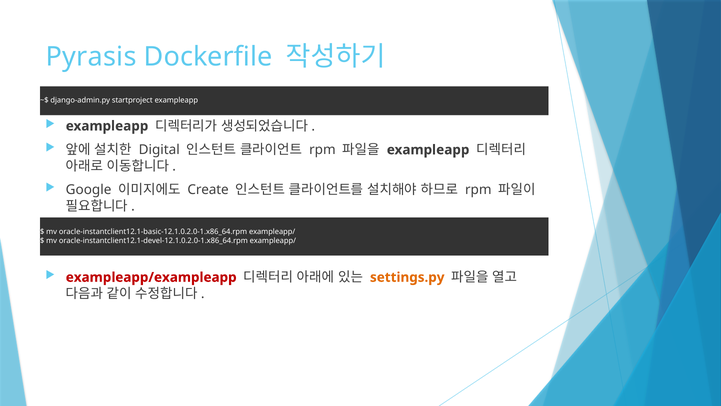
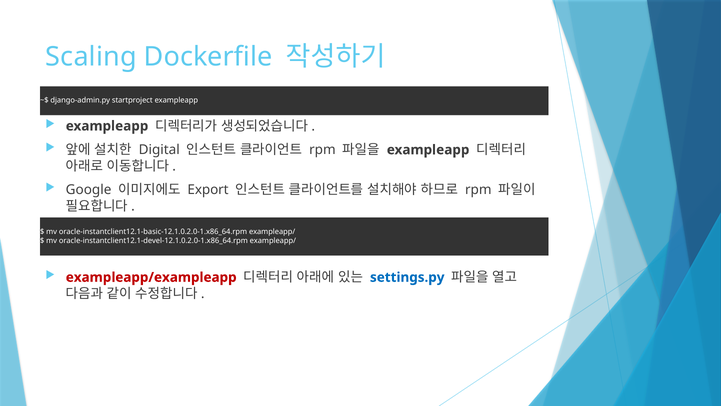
Pyrasis: Pyrasis -> Scaling
Create: Create -> Export
settings.py colour: orange -> blue
